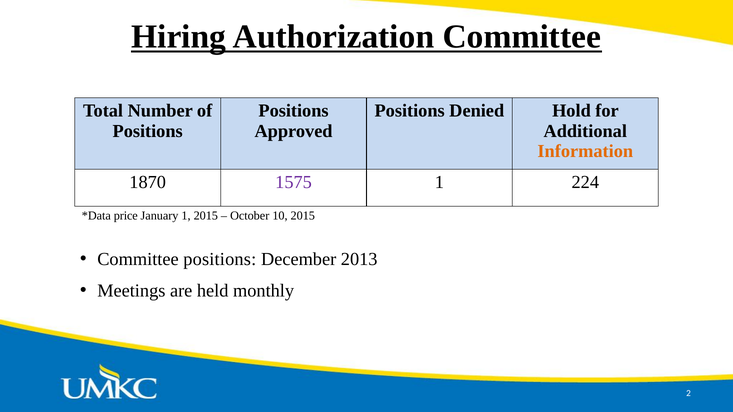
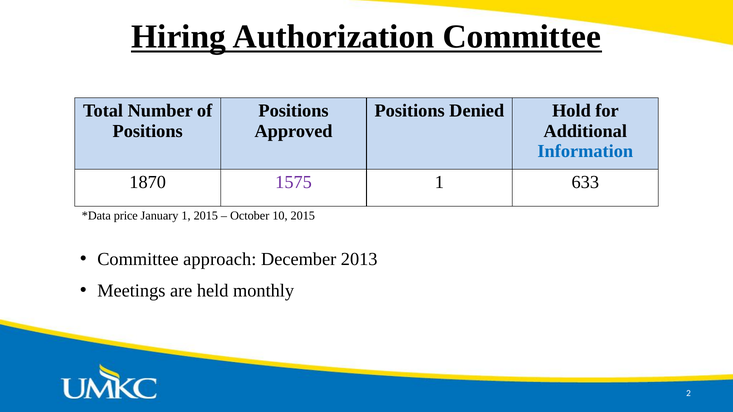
Information colour: orange -> blue
224: 224 -> 633
Committee positions: positions -> approach
